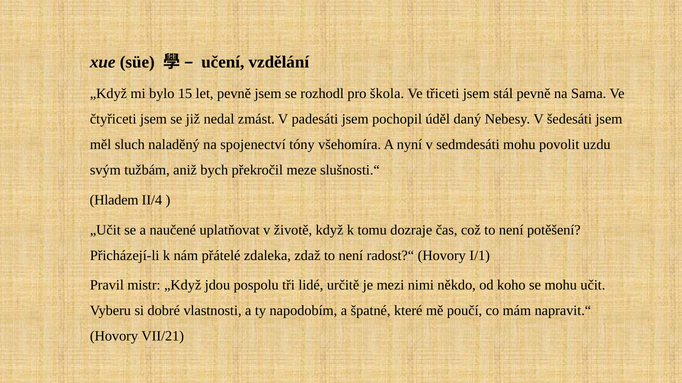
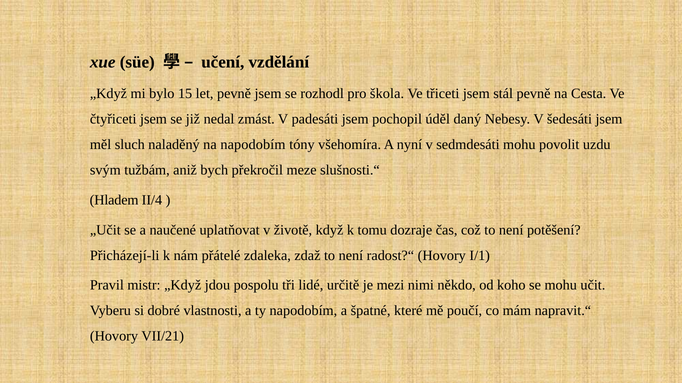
Sama: Sama -> Cesta
na spojenectví: spojenectví -> napodobím
